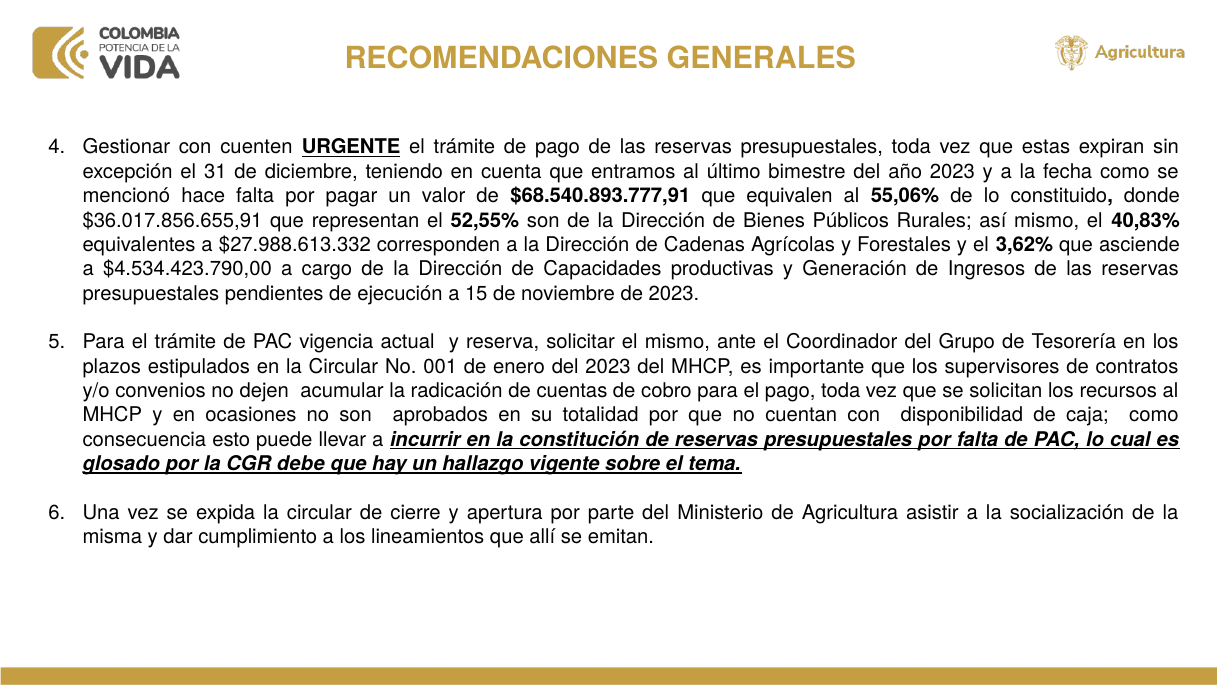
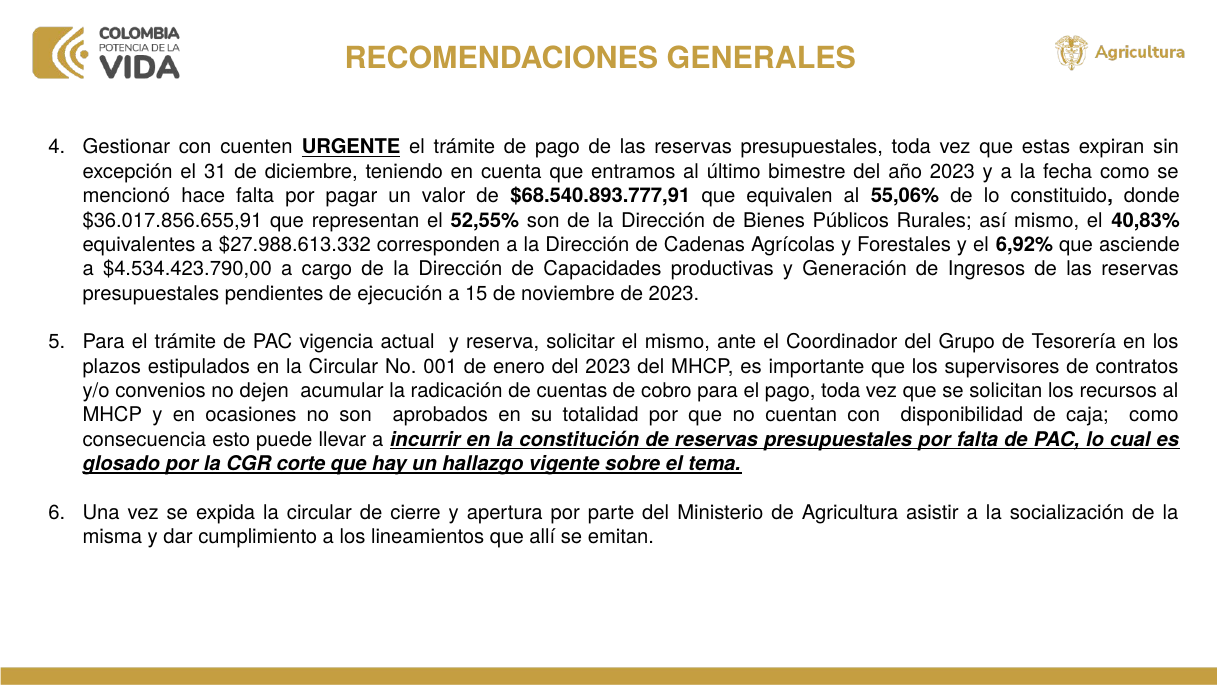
3,62%: 3,62% -> 6,92%
debe: debe -> corte
